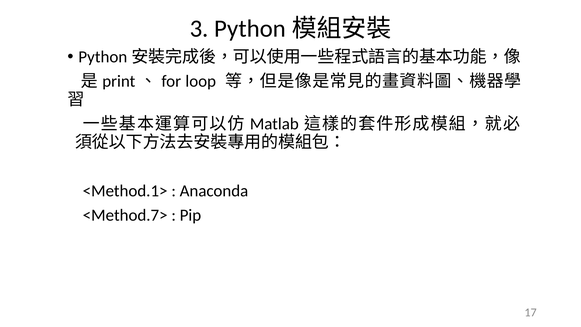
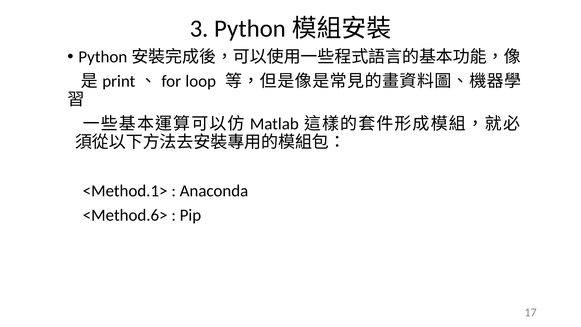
<Method.7>: <Method.7> -> <Method.6>
